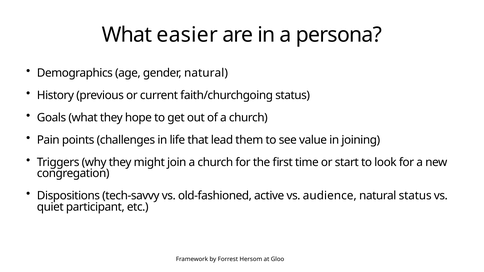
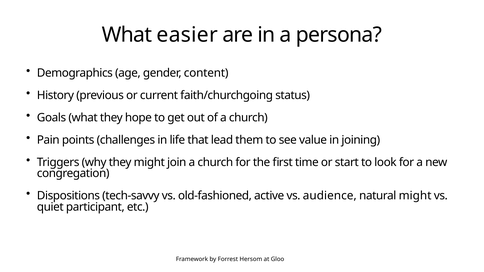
gender natural: natural -> content
natural status: status -> might
